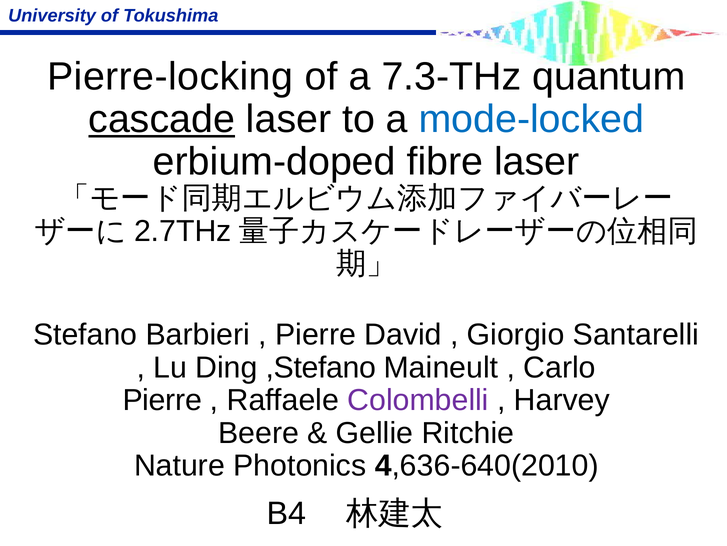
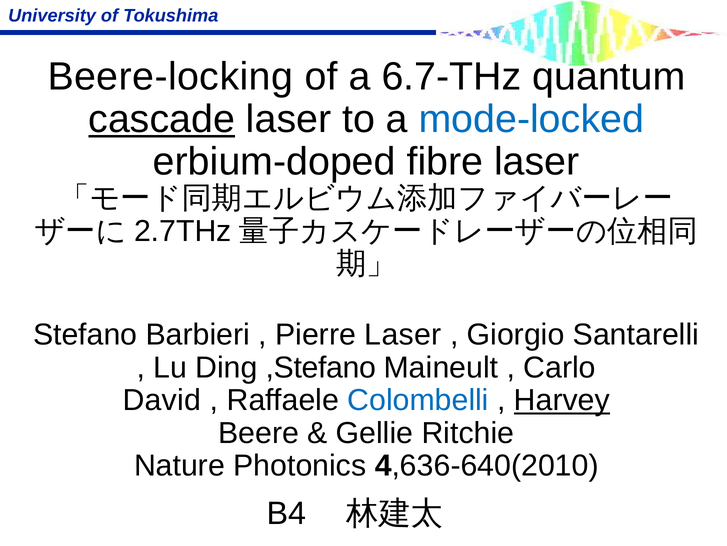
Pierre-locking: Pierre-locking -> Beere-locking
7.3-THz: 7.3-THz -> 6.7-THz
Pierre David: David -> Laser
Pierre at (162, 400): Pierre -> David
Colombelli colour: purple -> blue
Harvey underline: none -> present
